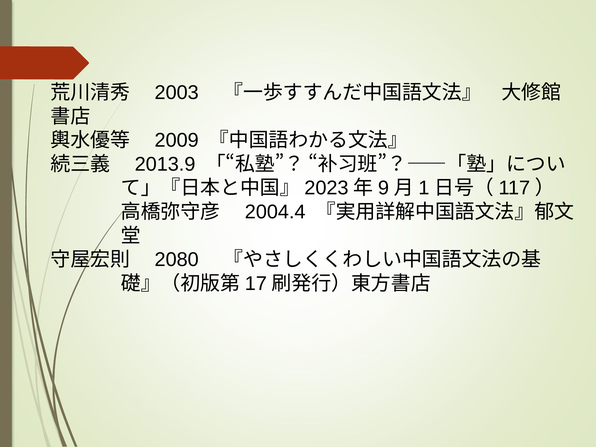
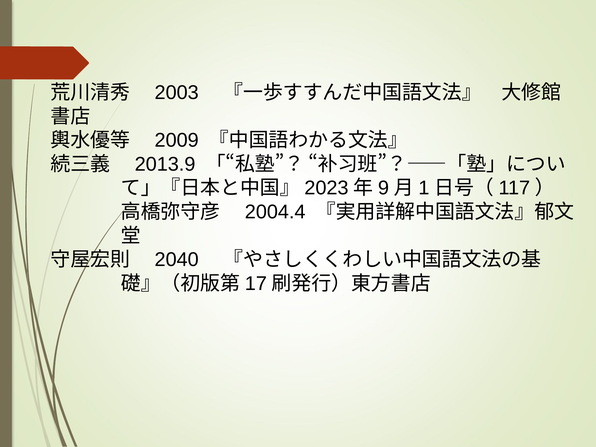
2080: 2080 -> 2040
